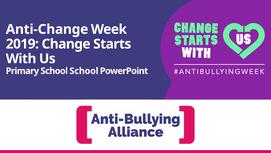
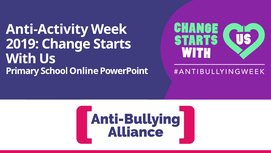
Anti-Change: Anti-Change -> Anti-Activity
School School: School -> Online
